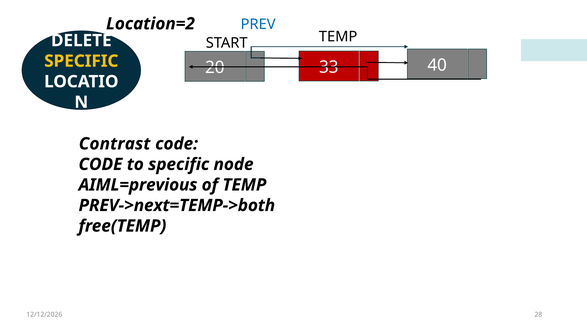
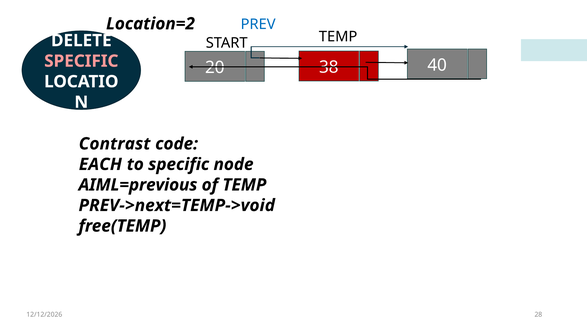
SPECIFIC at (81, 61) colour: yellow -> pink
33: 33 -> 38
CODE at (100, 164): CODE -> EACH
PREV->next=TEMP->both: PREV->next=TEMP->both -> PREV->next=TEMP->void
